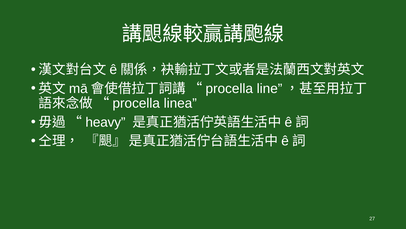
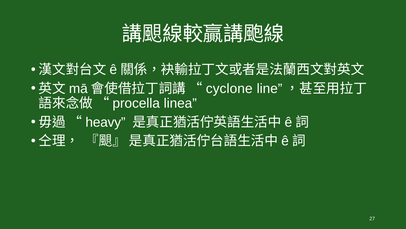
procella at (229, 88): procella -> cyclone
